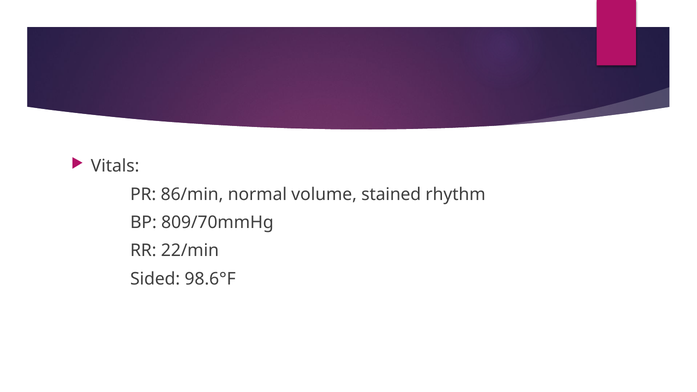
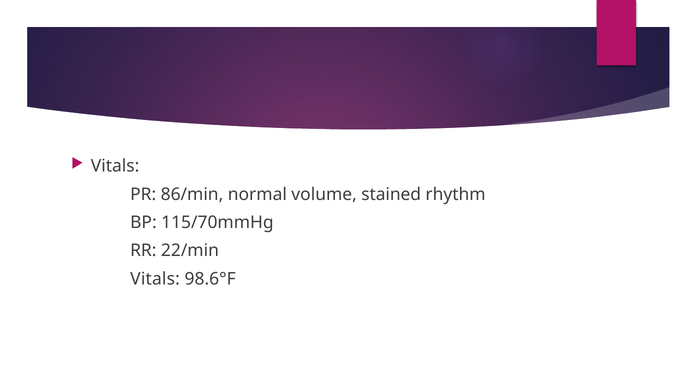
809/70mmHg: 809/70mmHg -> 115/70mmHg
Sided at (155, 279): Sided -> Vitals
